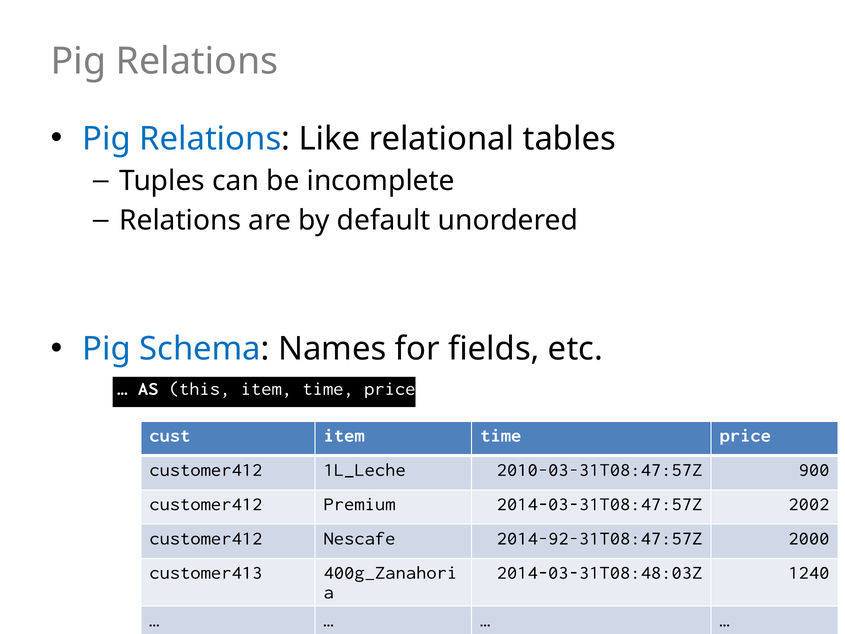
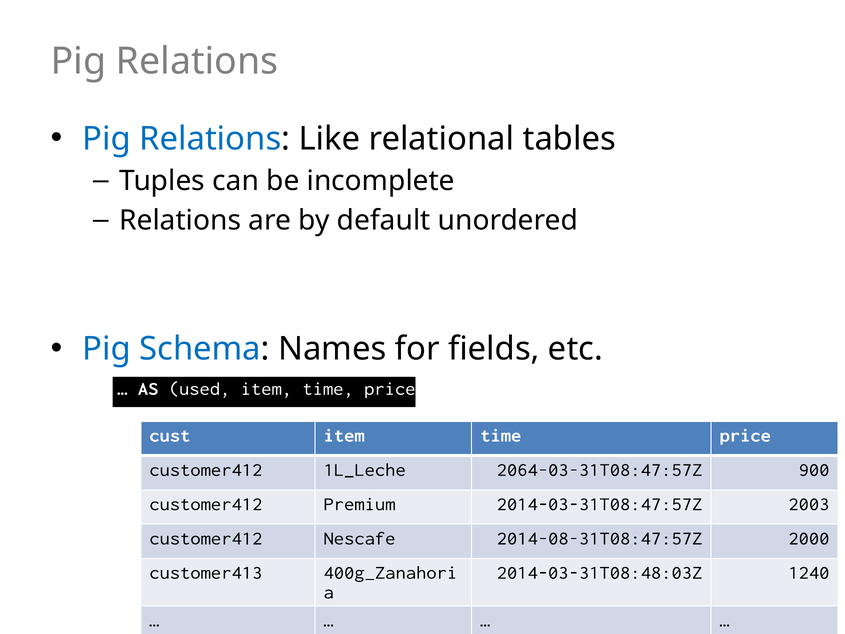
this: this -> used
2010-03-31T08:47:57Z: 2010-03-31T08:47:57Z -> 2064-03-31T08:47:57Z
2002: 2002 -> 2003
2014-92-31T08:47:57Z: 2014-92-31T08:47:57Z -> 2014-08-31T08:47:57Z
